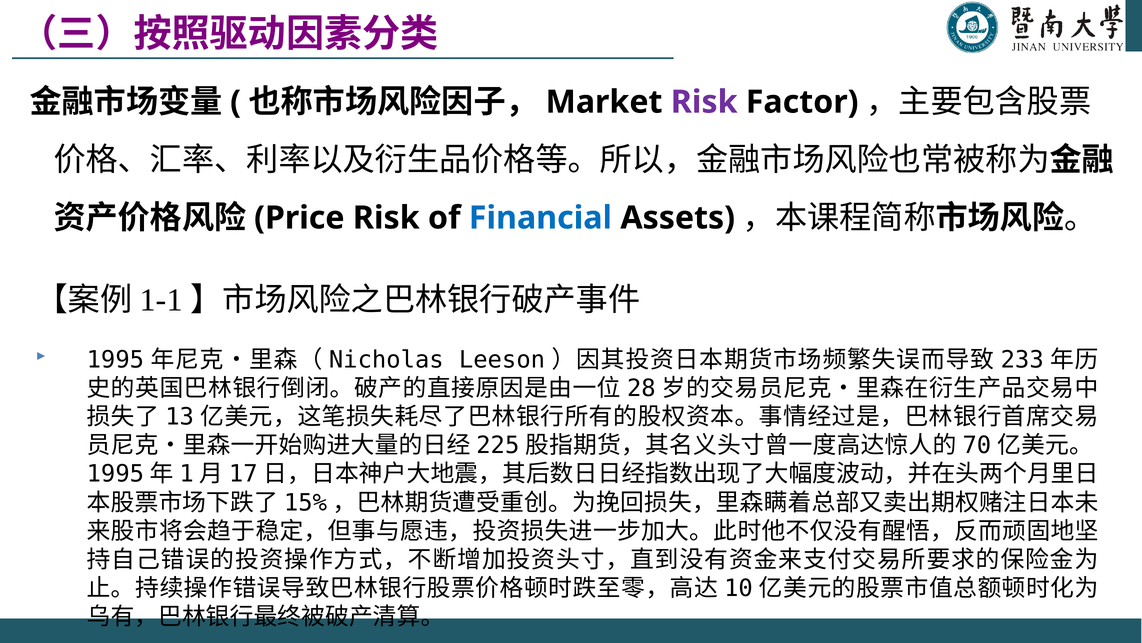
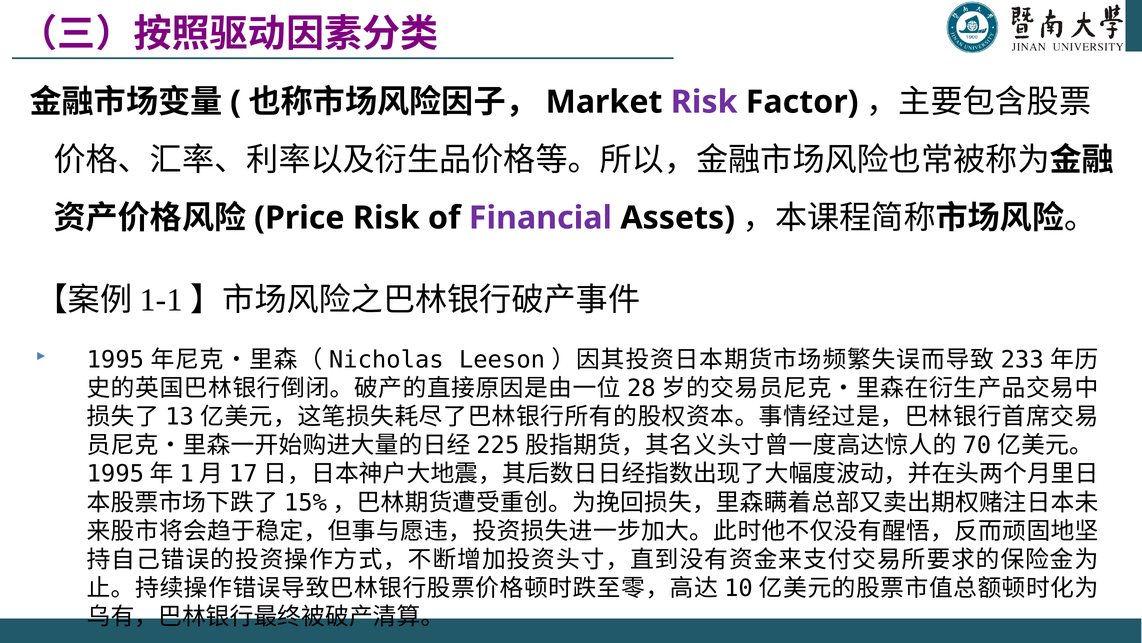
Financial colour: blue -> purple
